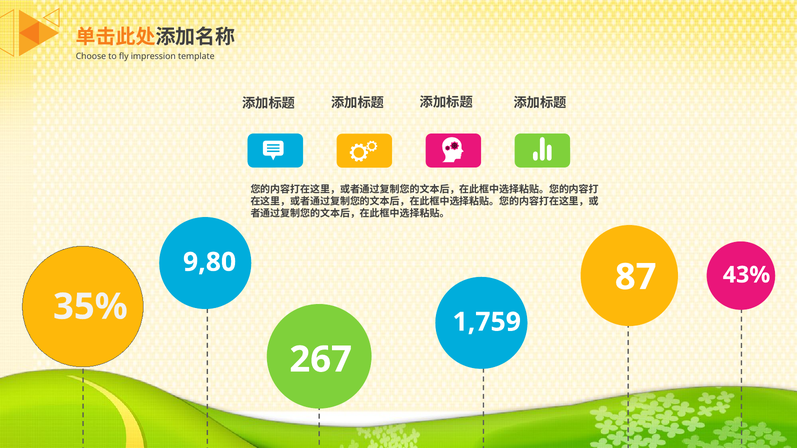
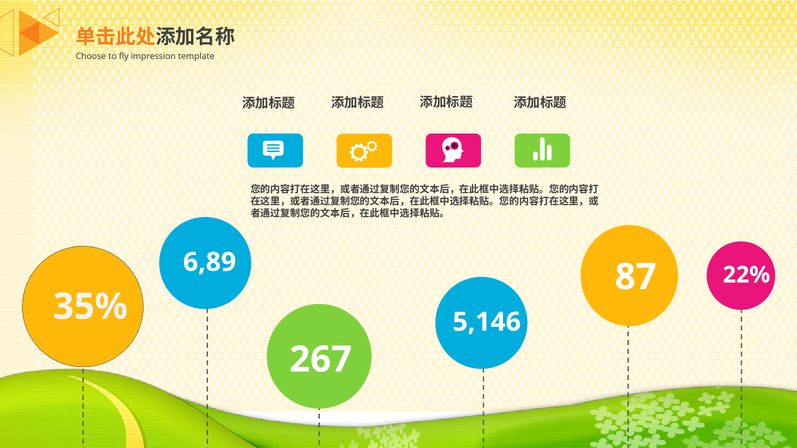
9,80: 9,80 -> 6,89
43%: 43% -> 22%
1,759: 1,759 -> 5,146
